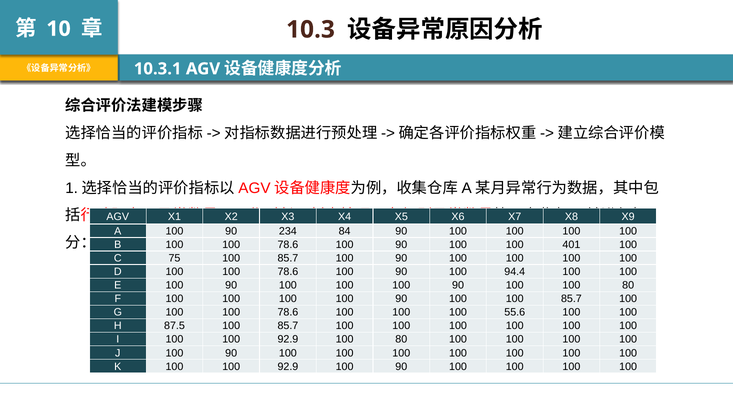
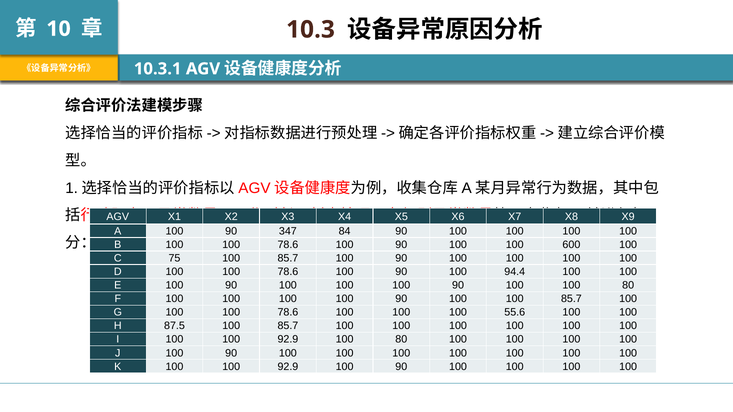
234: 234 -> 347
401: 401 -> 600
